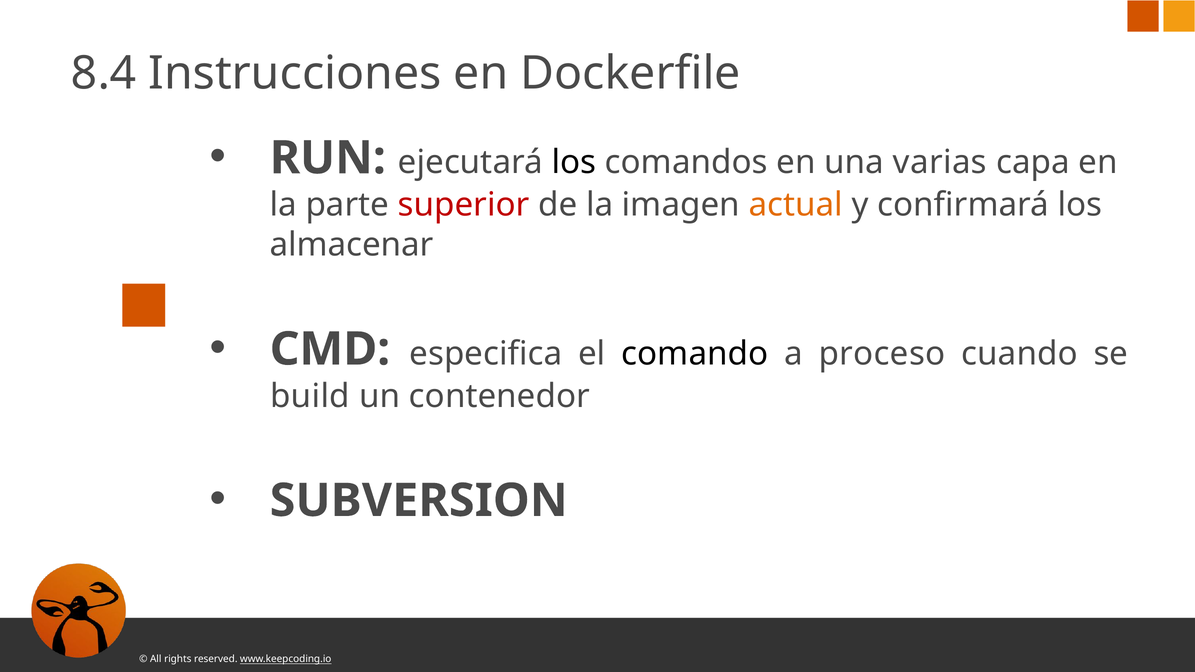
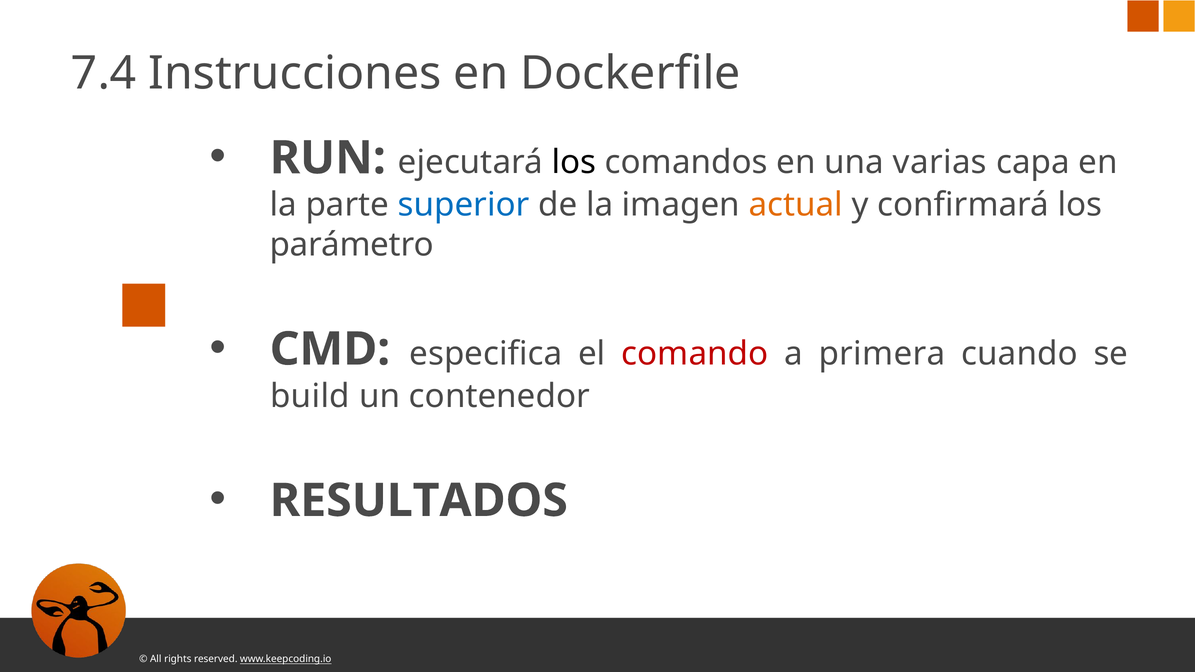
8.4: 8.4 -> 7.4
superior colour: red -> blue
almacenar: almacenar -> parámetro
comando colour: black -> red
proceso: proceso -> primera
SUBVERSION: SUBVERSION -> RESULTADOS
